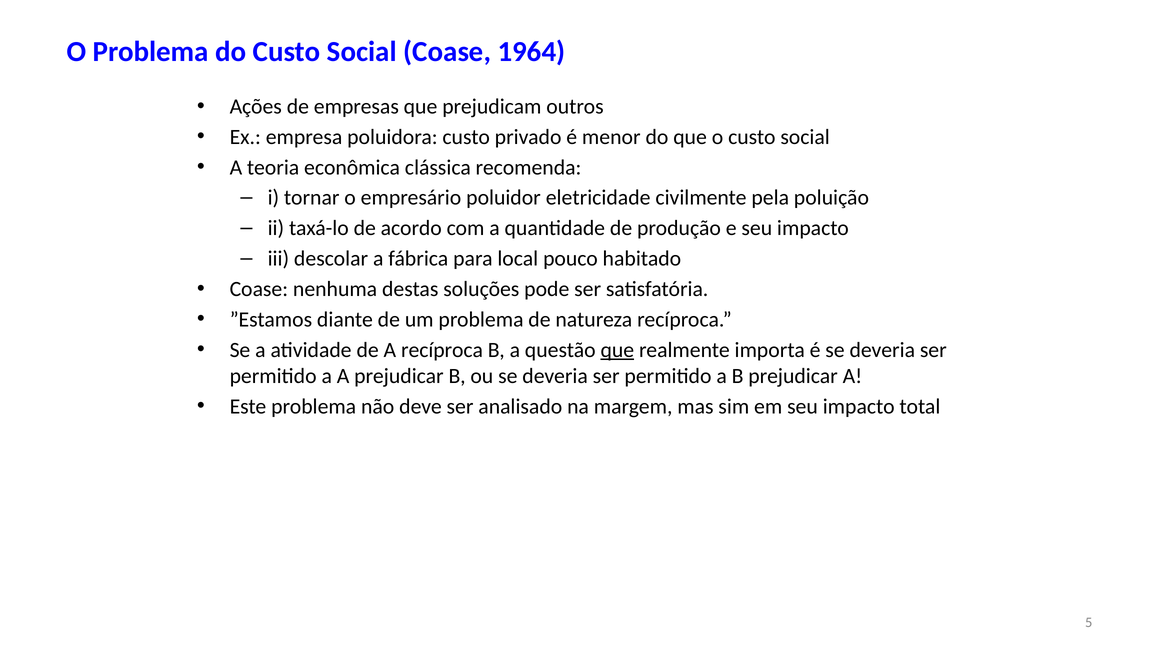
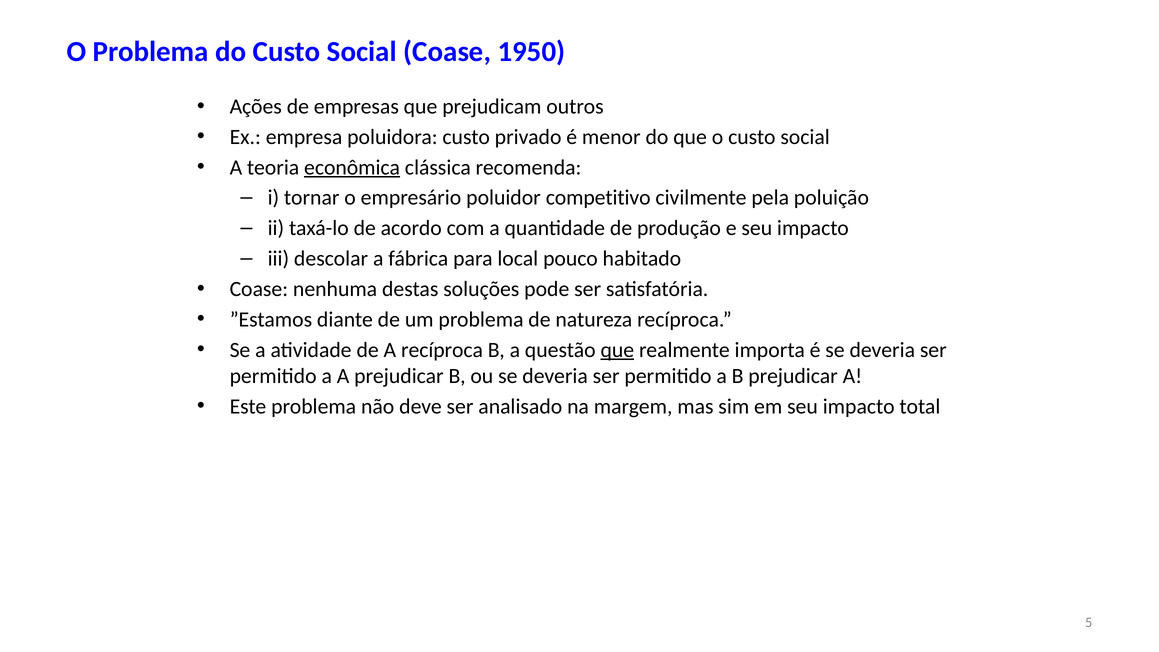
1964: 1964 -> 1950
econômica underline: none -> present
eletricidade: eletricidade -> competitivo
